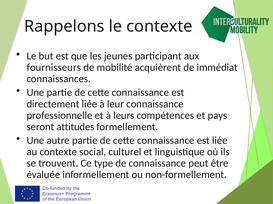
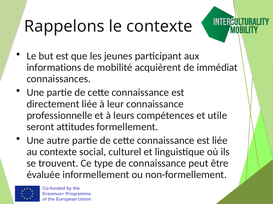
fournisseurs: fournisseurs -> informations
pays: pays -> utile
